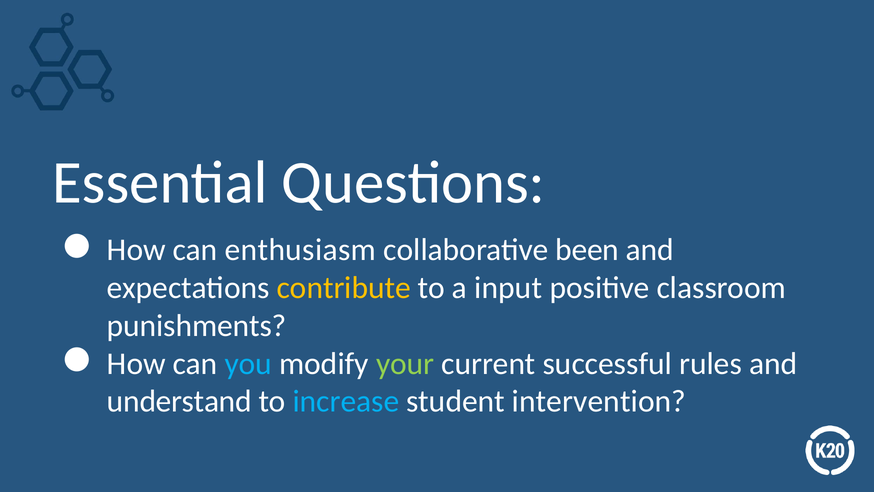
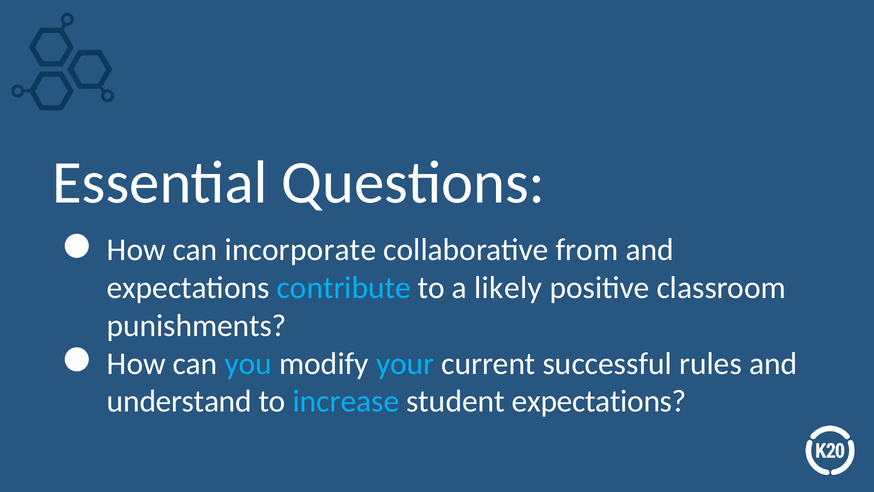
enthusiasm: enthusiasm -> incorporate
been: been -> from
contribute colour: yellow -> light blue
input: input -> likely
your colour: light green -> light blue
student intervention: intervention -> expectations
